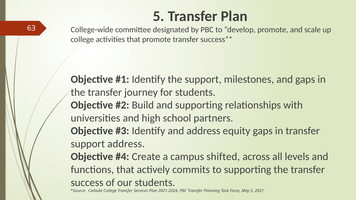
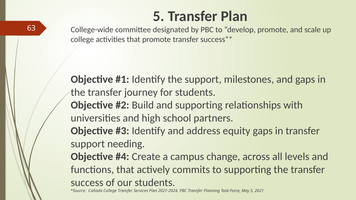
support address: address -> needing
shifted: shifted -> change
